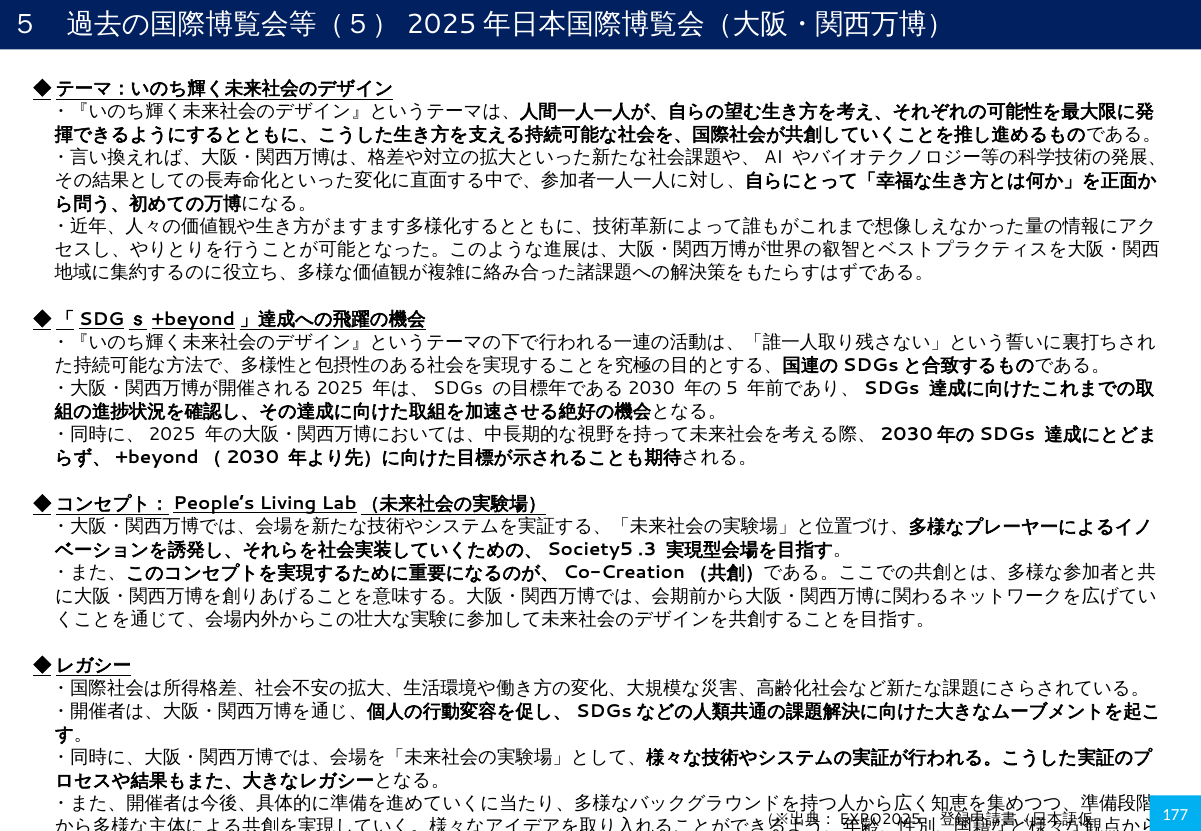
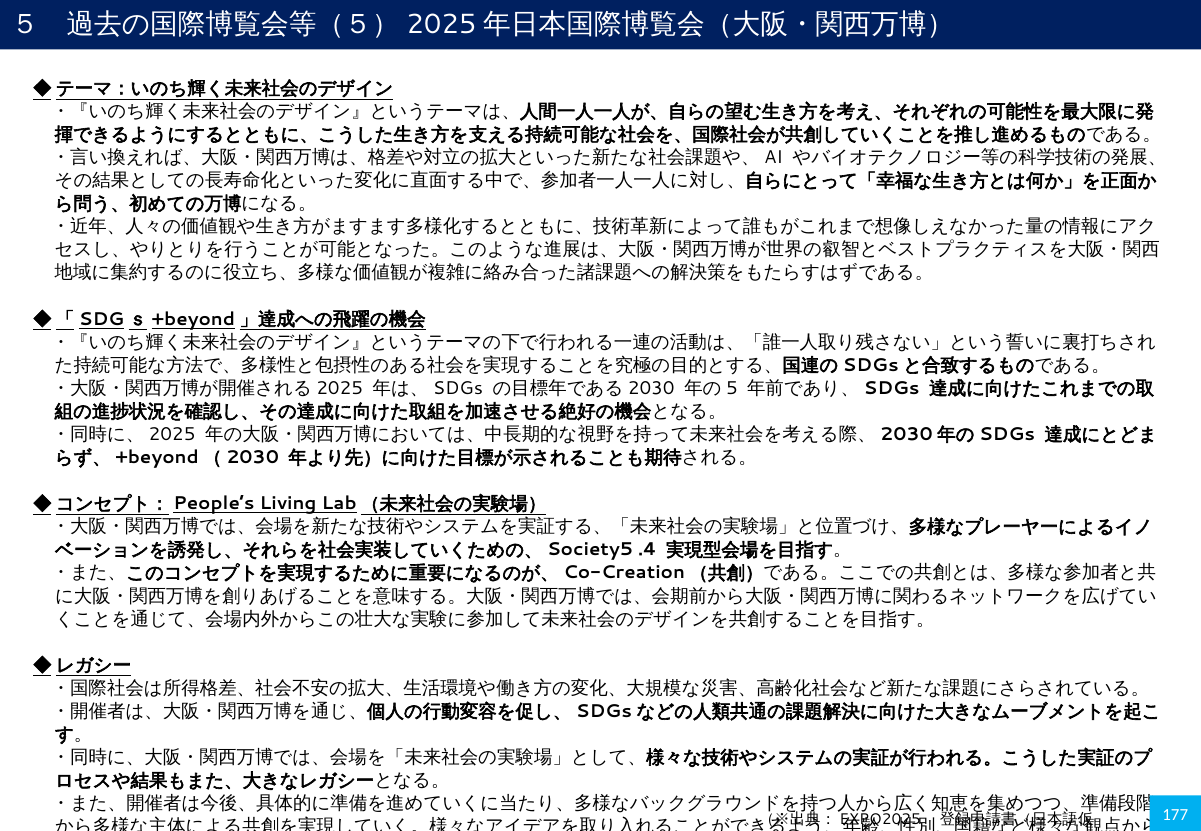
.3: .3 -> .4
